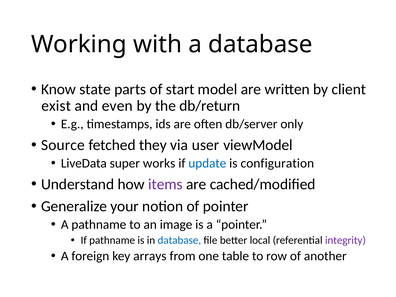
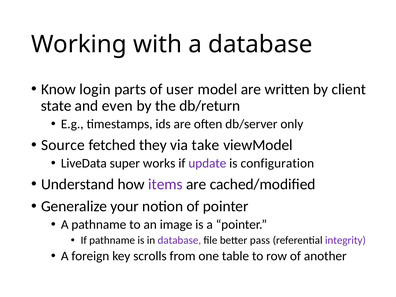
state: state -> login
start: start -> user
exist: exist -> state
user: user -> take
update colour: blue -> purple
database at (179, 240) colour: blue -> purple
local: local -> pass
arrays: arrays -> scrolls
